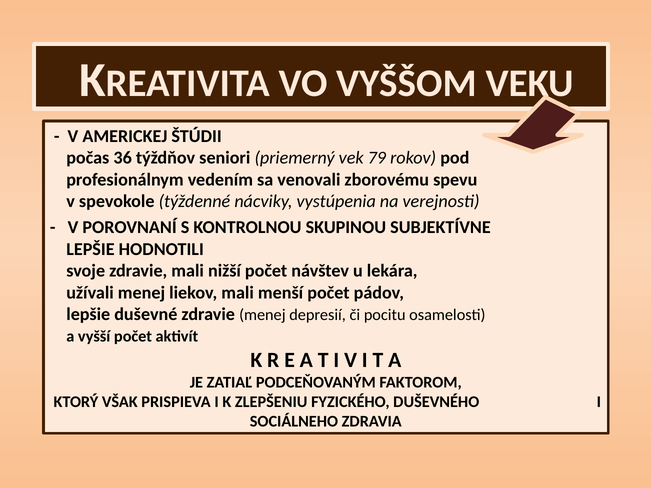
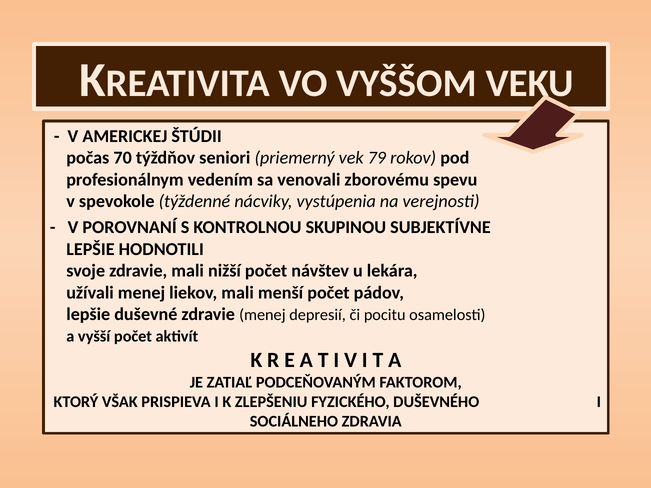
36: 36 -> 70
